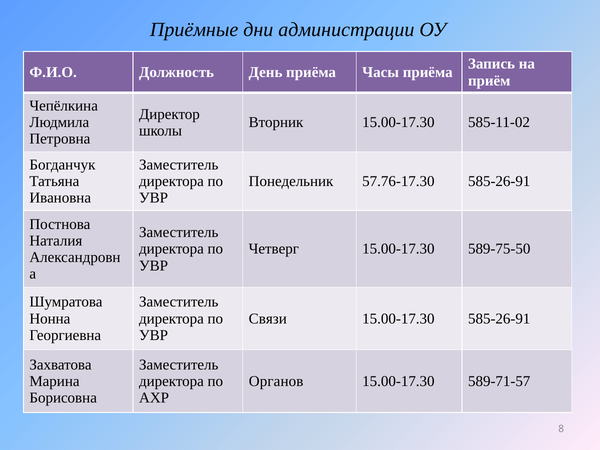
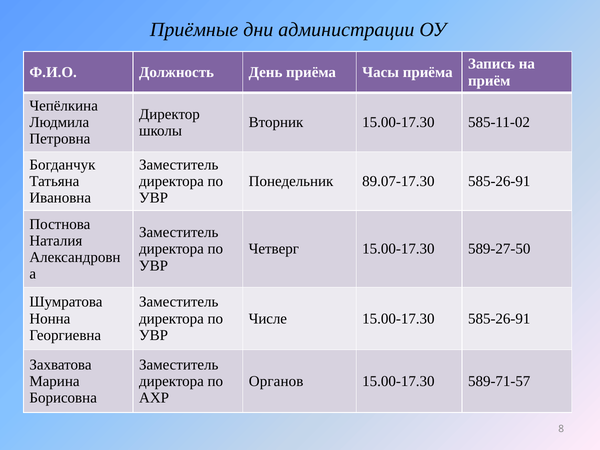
57.76-17.30: 57.76-17.30 -> 89.07-17.30
589-75-50: 589-75-50 -> 589-27-50
Связи: Связи -> Числе
